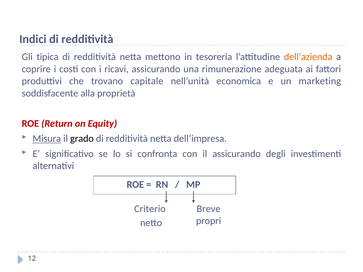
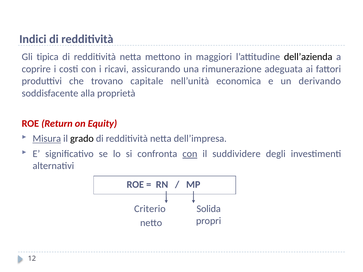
tesoreria: tesoreria -> maggiori
dell’azienda colour: orange -> black
marketing: marketing -> derivando
con at (190, 154) underline: none -> present
il assicurando: assicurando -> suddividere
Breve: Breve -> Solida
